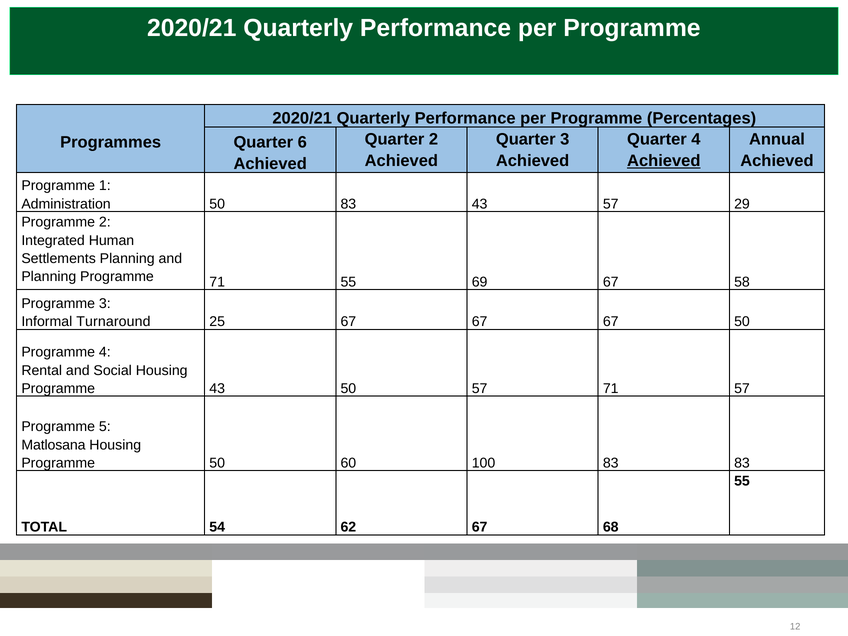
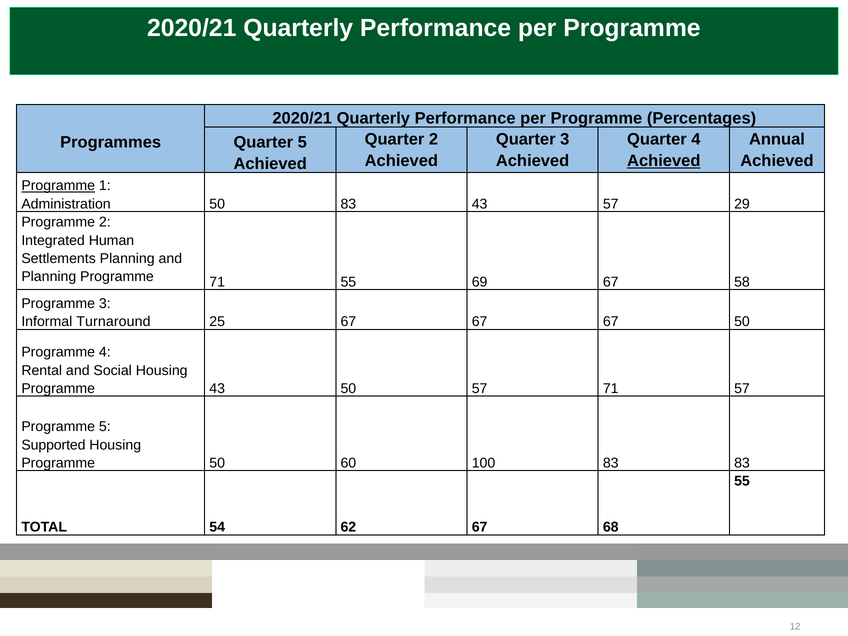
Quarter 6: 6 -> 5
Programme at (58, 186) underline: none -> present
Matlosana: Matlosana -> Supported
